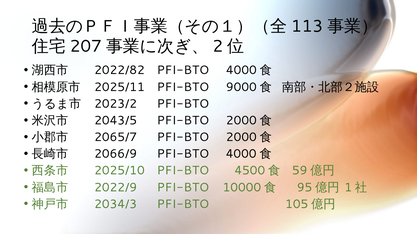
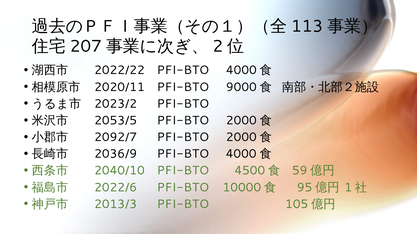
2022/82: 2022/82 -> 2022/22
2025/11: 2025/11 -> 2020/11
2043/5: 2043/5 -> 2053/5
2065/7: 2065/7 -> 2092/7
2066/9: 2066/9 -> 2036/9
2025/10: 2025/10 -> 2040/10
2022/9: 2022/9 -> 2022/6
2034/3: 2034/3 -> 2013/3
